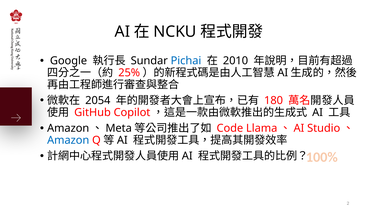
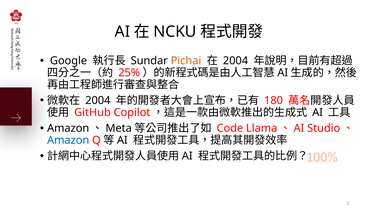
Pichai colour: blue -> orange
2010 at (235, 61): 2010 -> 2004
2054 at (98, 100): 2054 -> 2004
